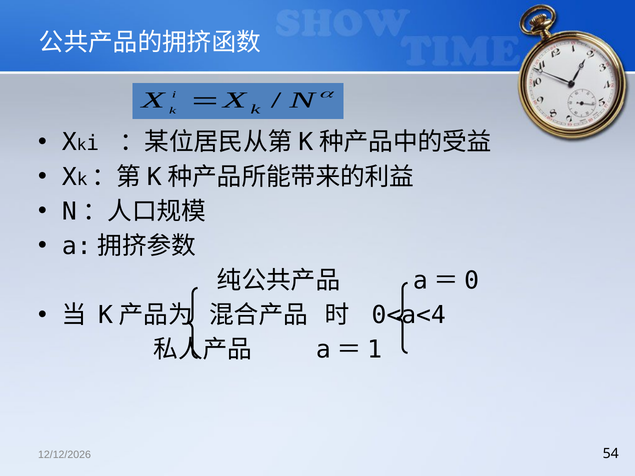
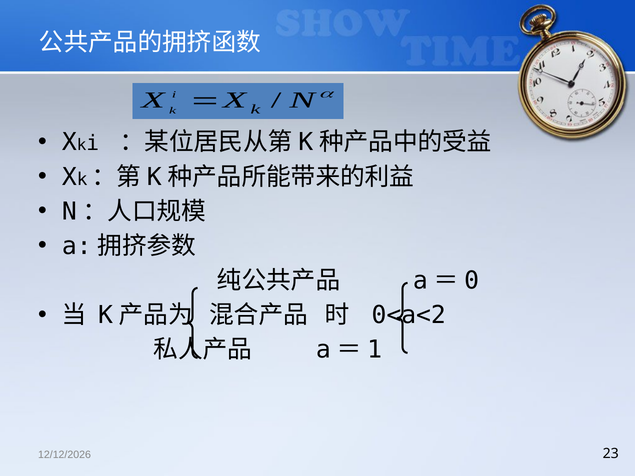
0<a<4: 0<a<4 -> 0<a<2
54: 54 -> 23
